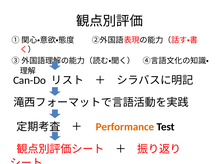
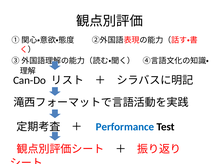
Performance colour: orange -> blue
